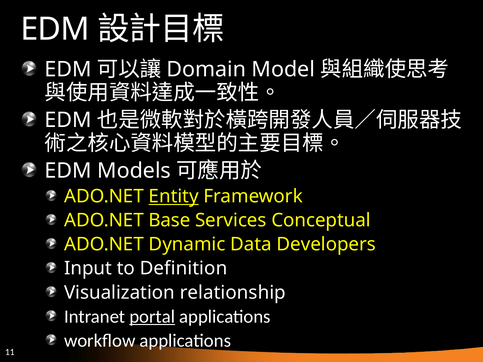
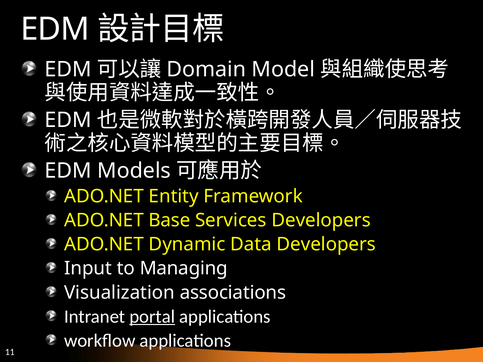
Entity underline: present -> none
Services Conceptual: Conceptual -> Developers
Definition: Definition -> Managing
relationship: relationship -> associations
